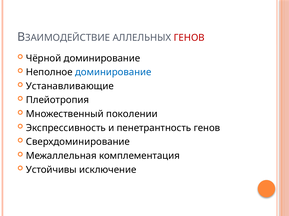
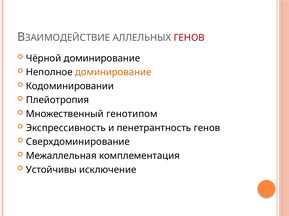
доминирование at (113, 72) colour: blue -> orange
Устанавливающие: Устанавливающие -> Кодоминировании
поколении: поколении -> генотипом
